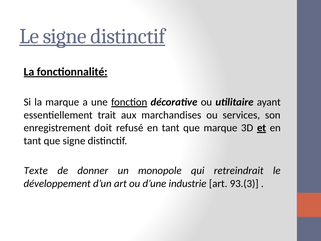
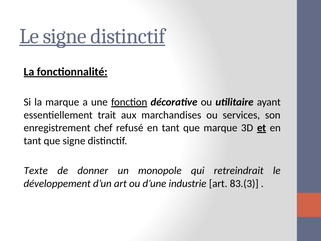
doit: doit -> chef
93.(3: 93.(3 -> 83.(3
